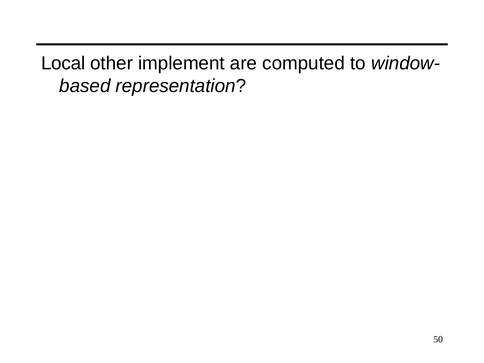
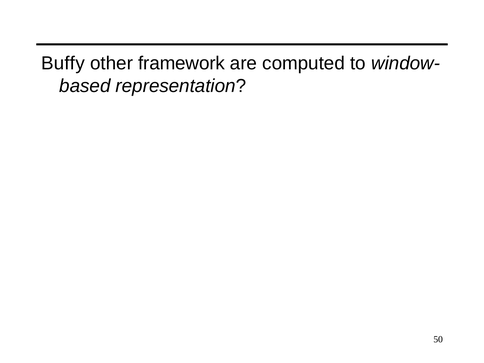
Local: Local -> Buffy
implement: implement -> framework
